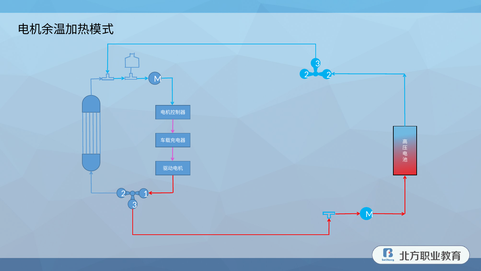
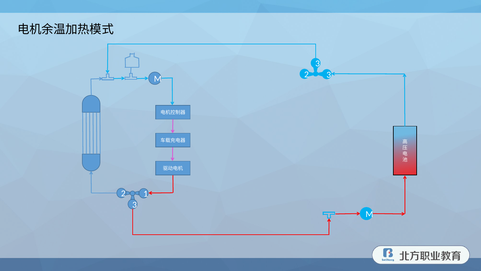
M 2: 2 -> 3
